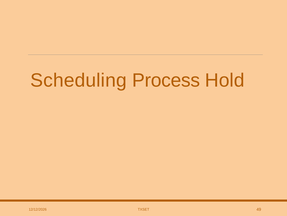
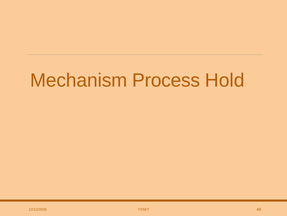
Scheduling: Scheduling -> Mechanism
